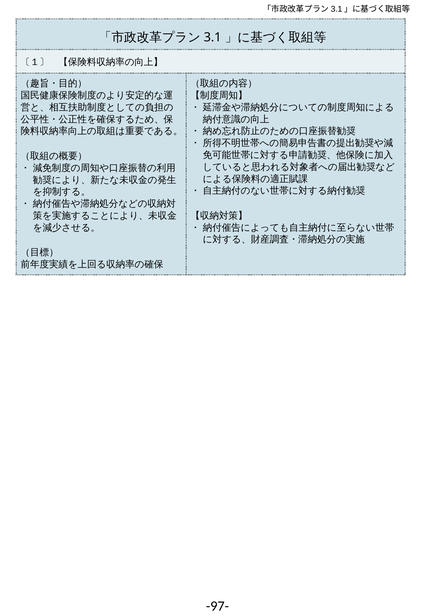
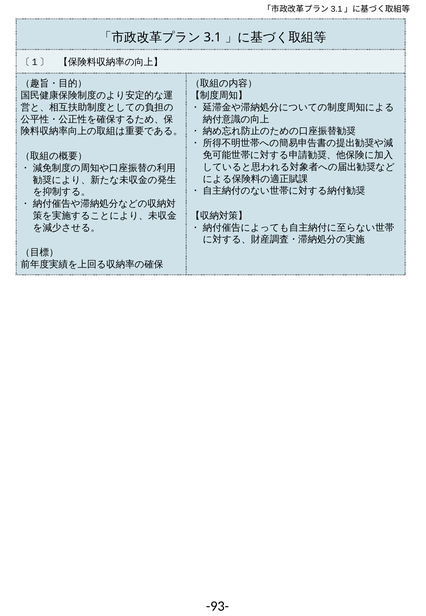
-97-: -97- -> -93-
